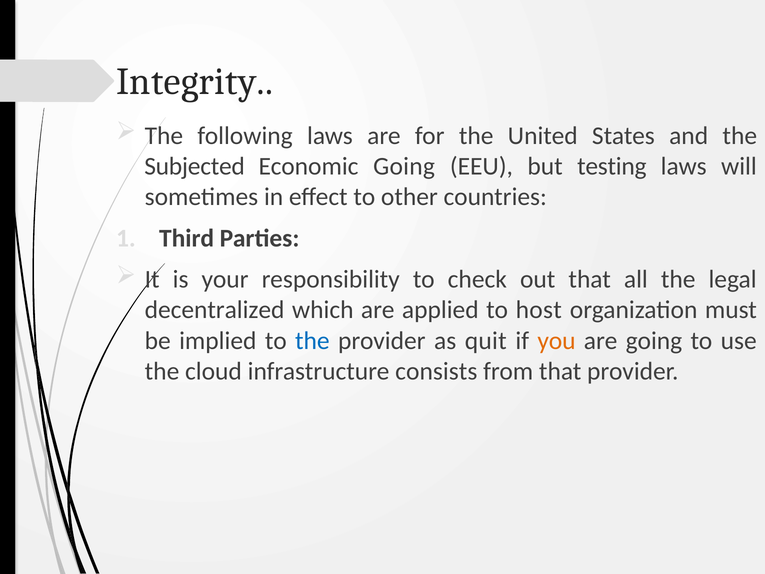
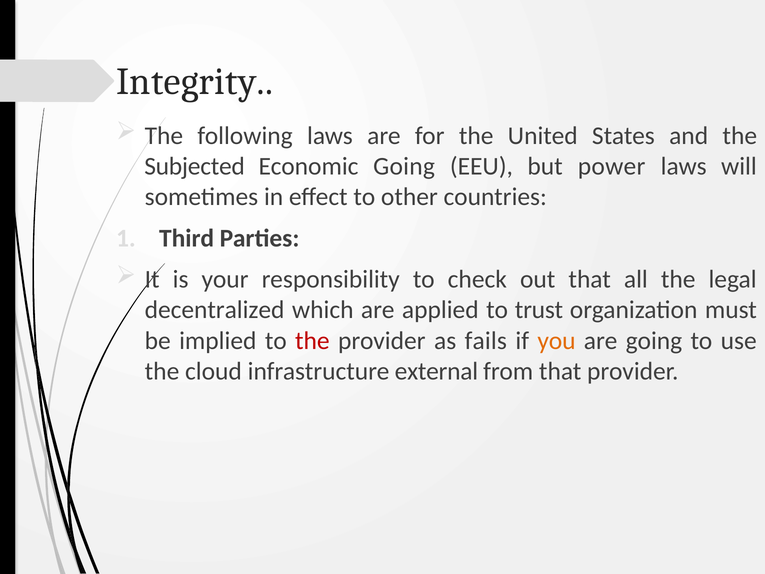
testing: testing -> power
host: host -> trust
the at (312, 341) colour: blue -> red
quit: quit -> fails
consists: consists -> external
